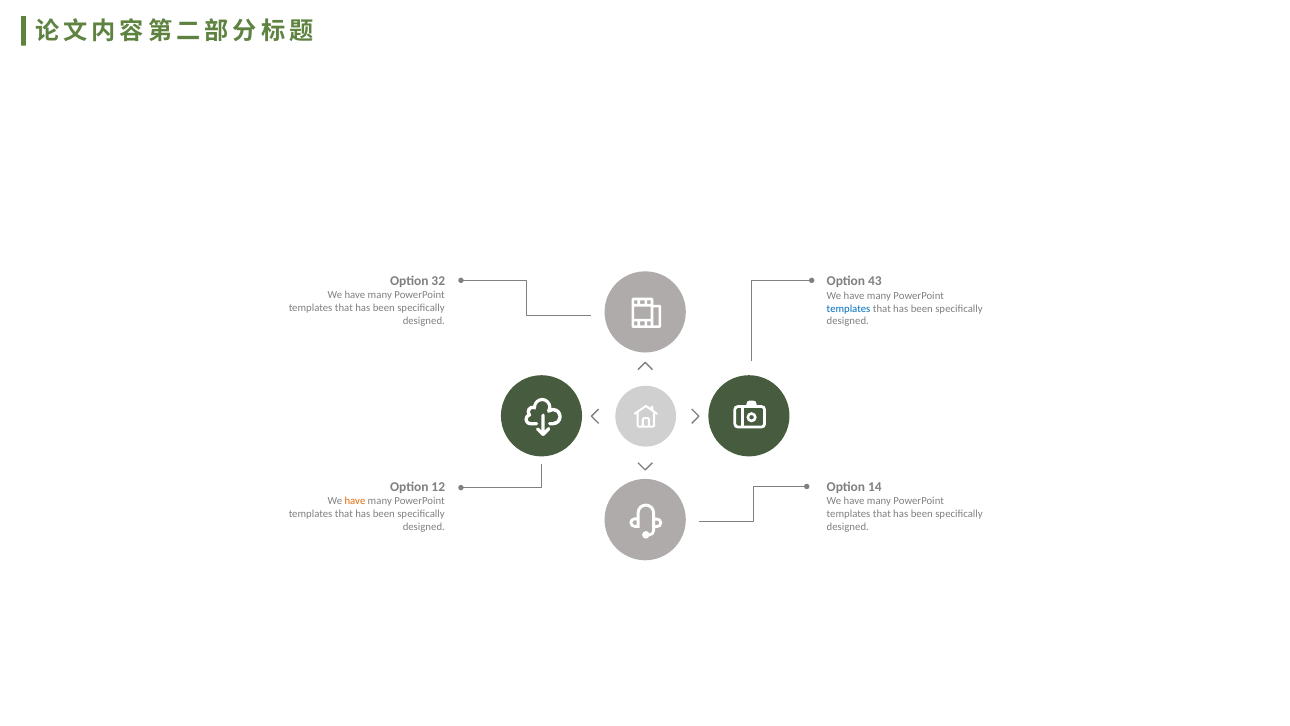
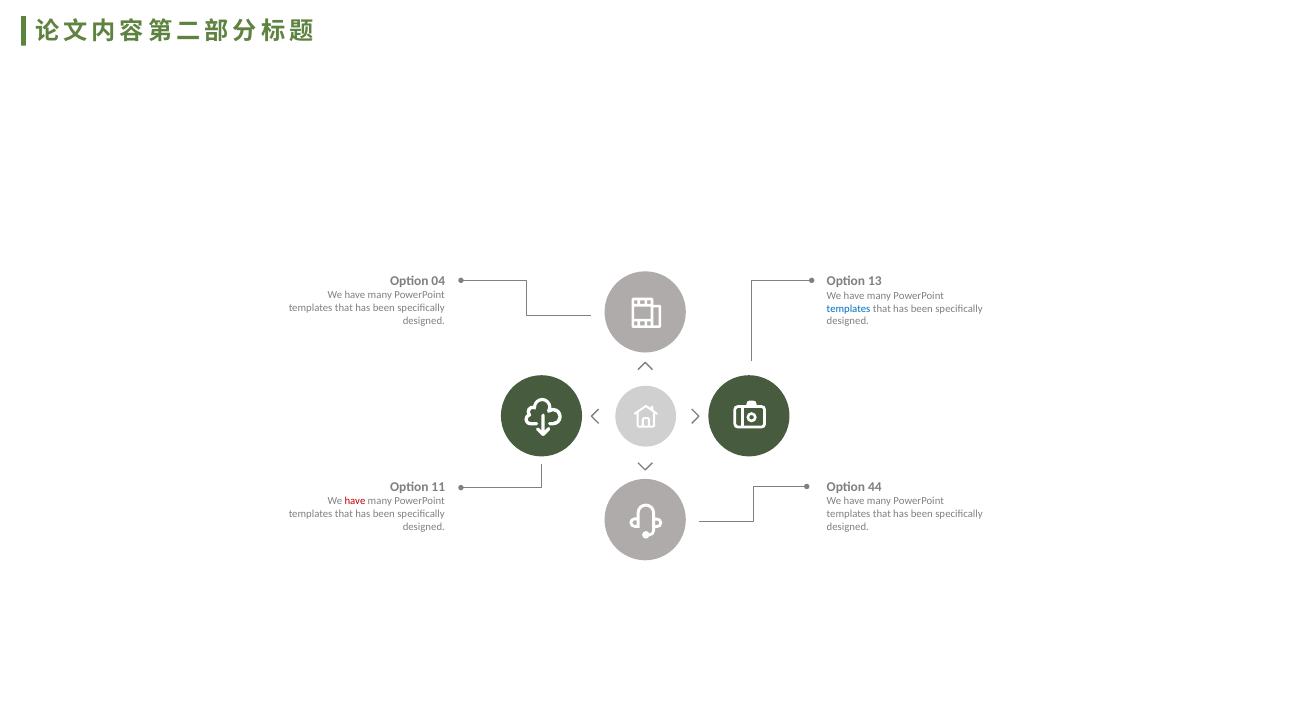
32: 32 -> 04
43: 43 -> 13
12: 12 -> 11
14: 14 -> 44
have at (355, 501) colour: orange -> red
